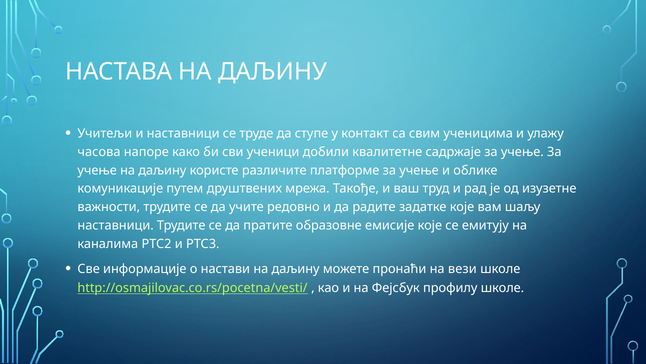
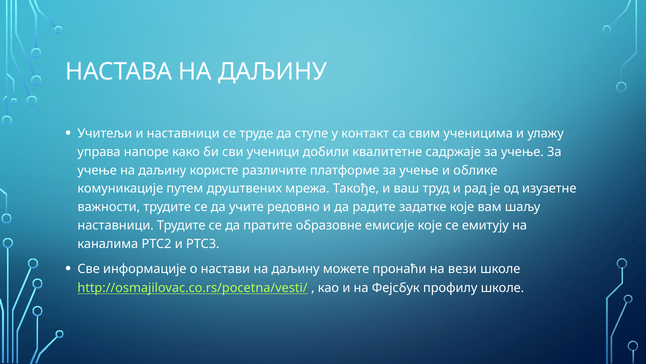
часова: часова -> управа
